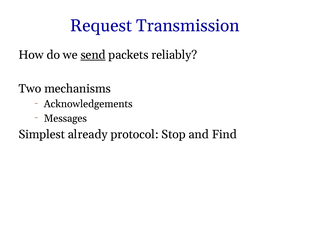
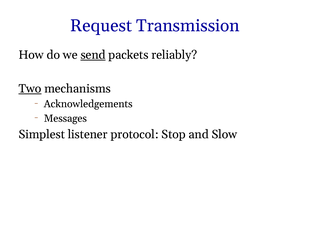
Two underline: none -> present
already: already -> listener
Find: Find -> Slow
